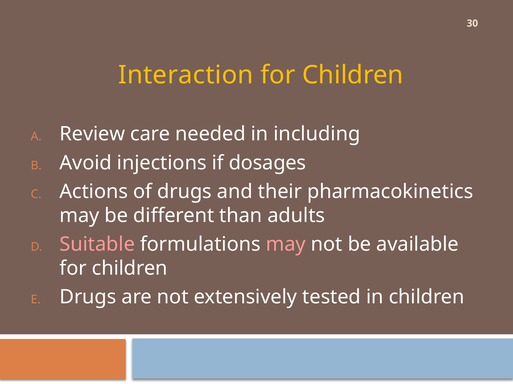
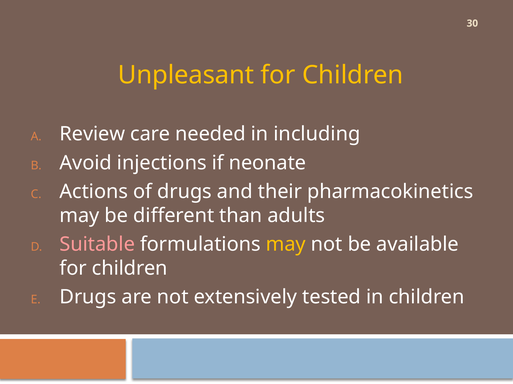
Interaction: Interaction -> Unpleasant
dosages: dosages -> neonate
may at (286, 245) colour: pink -> yellow
